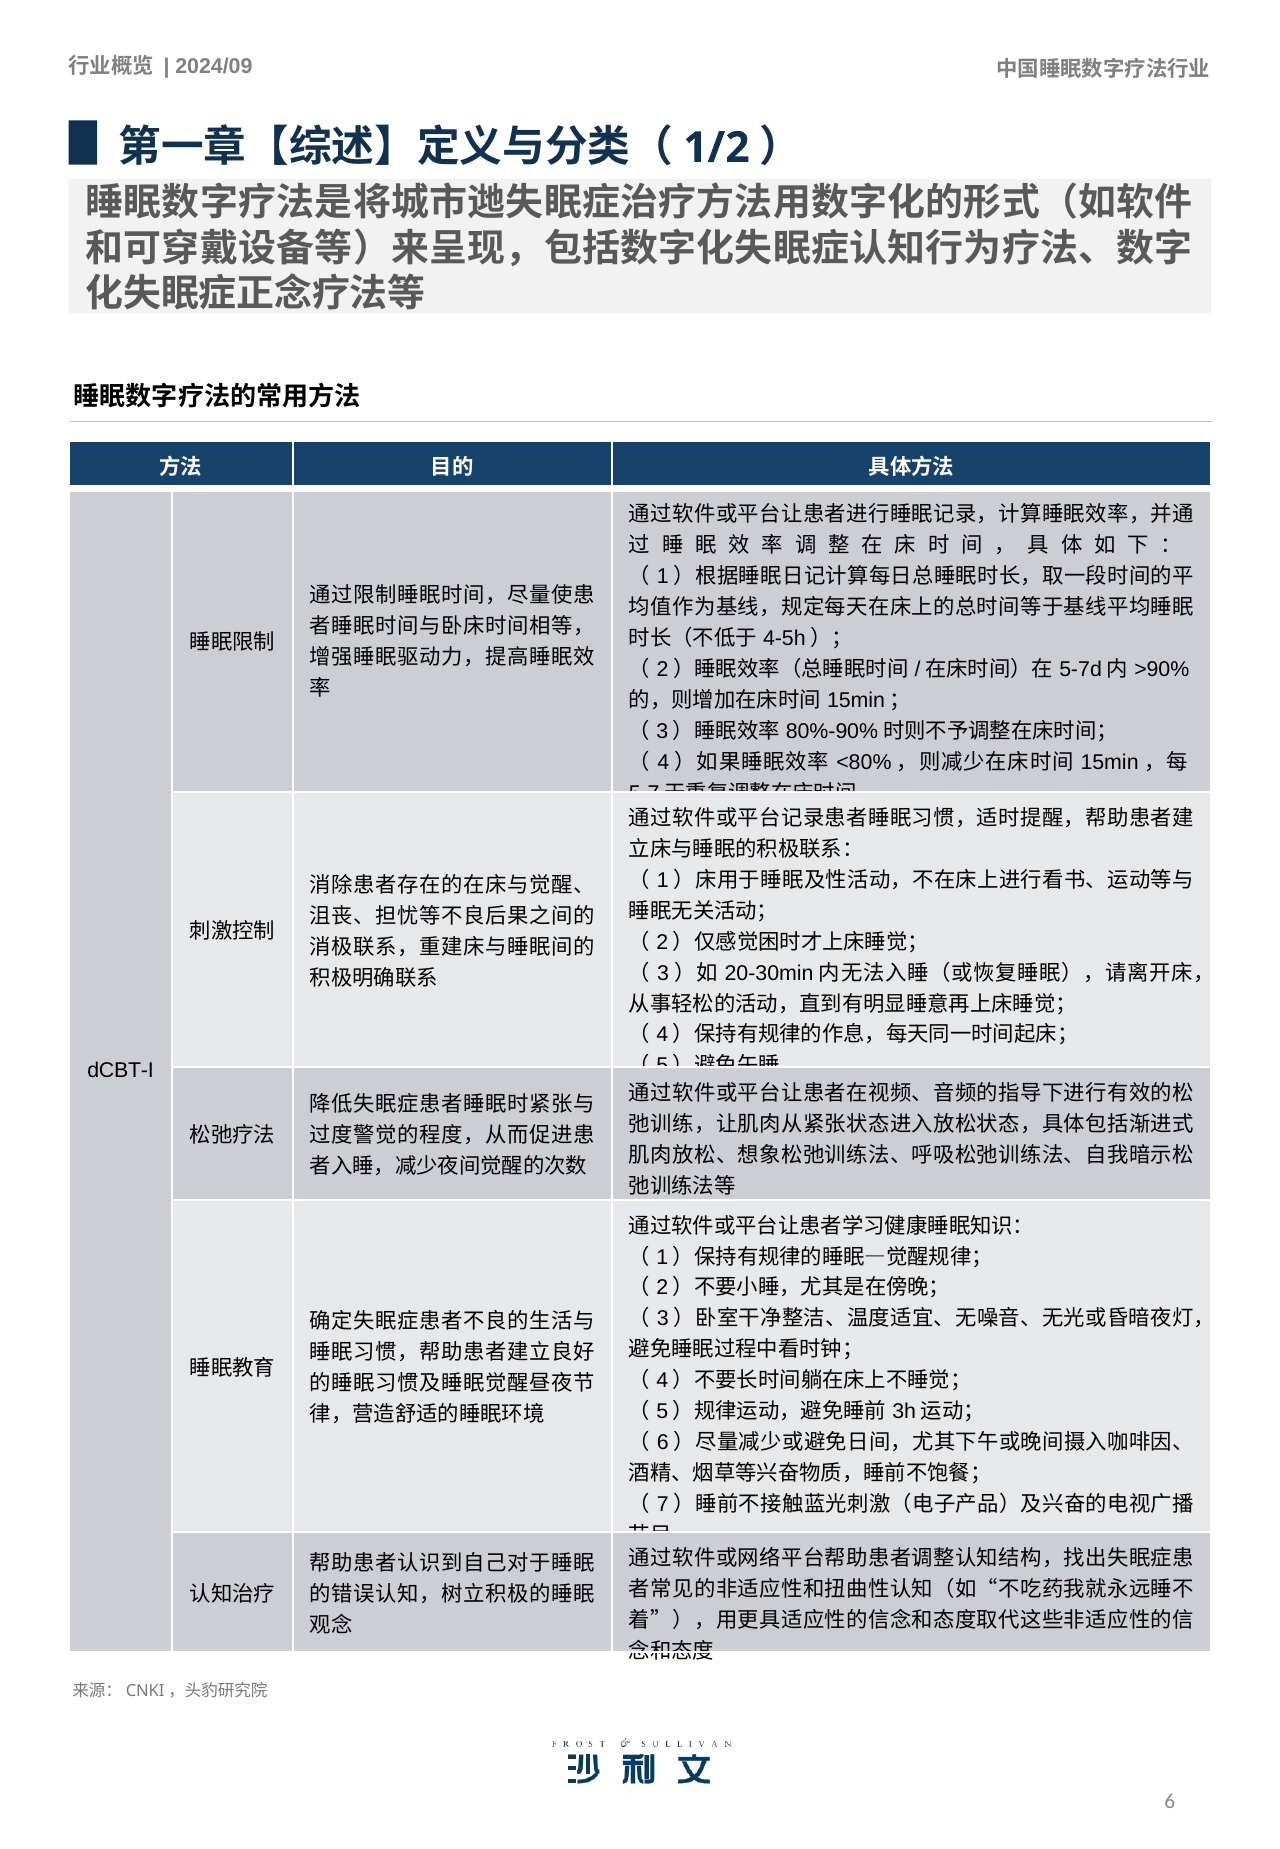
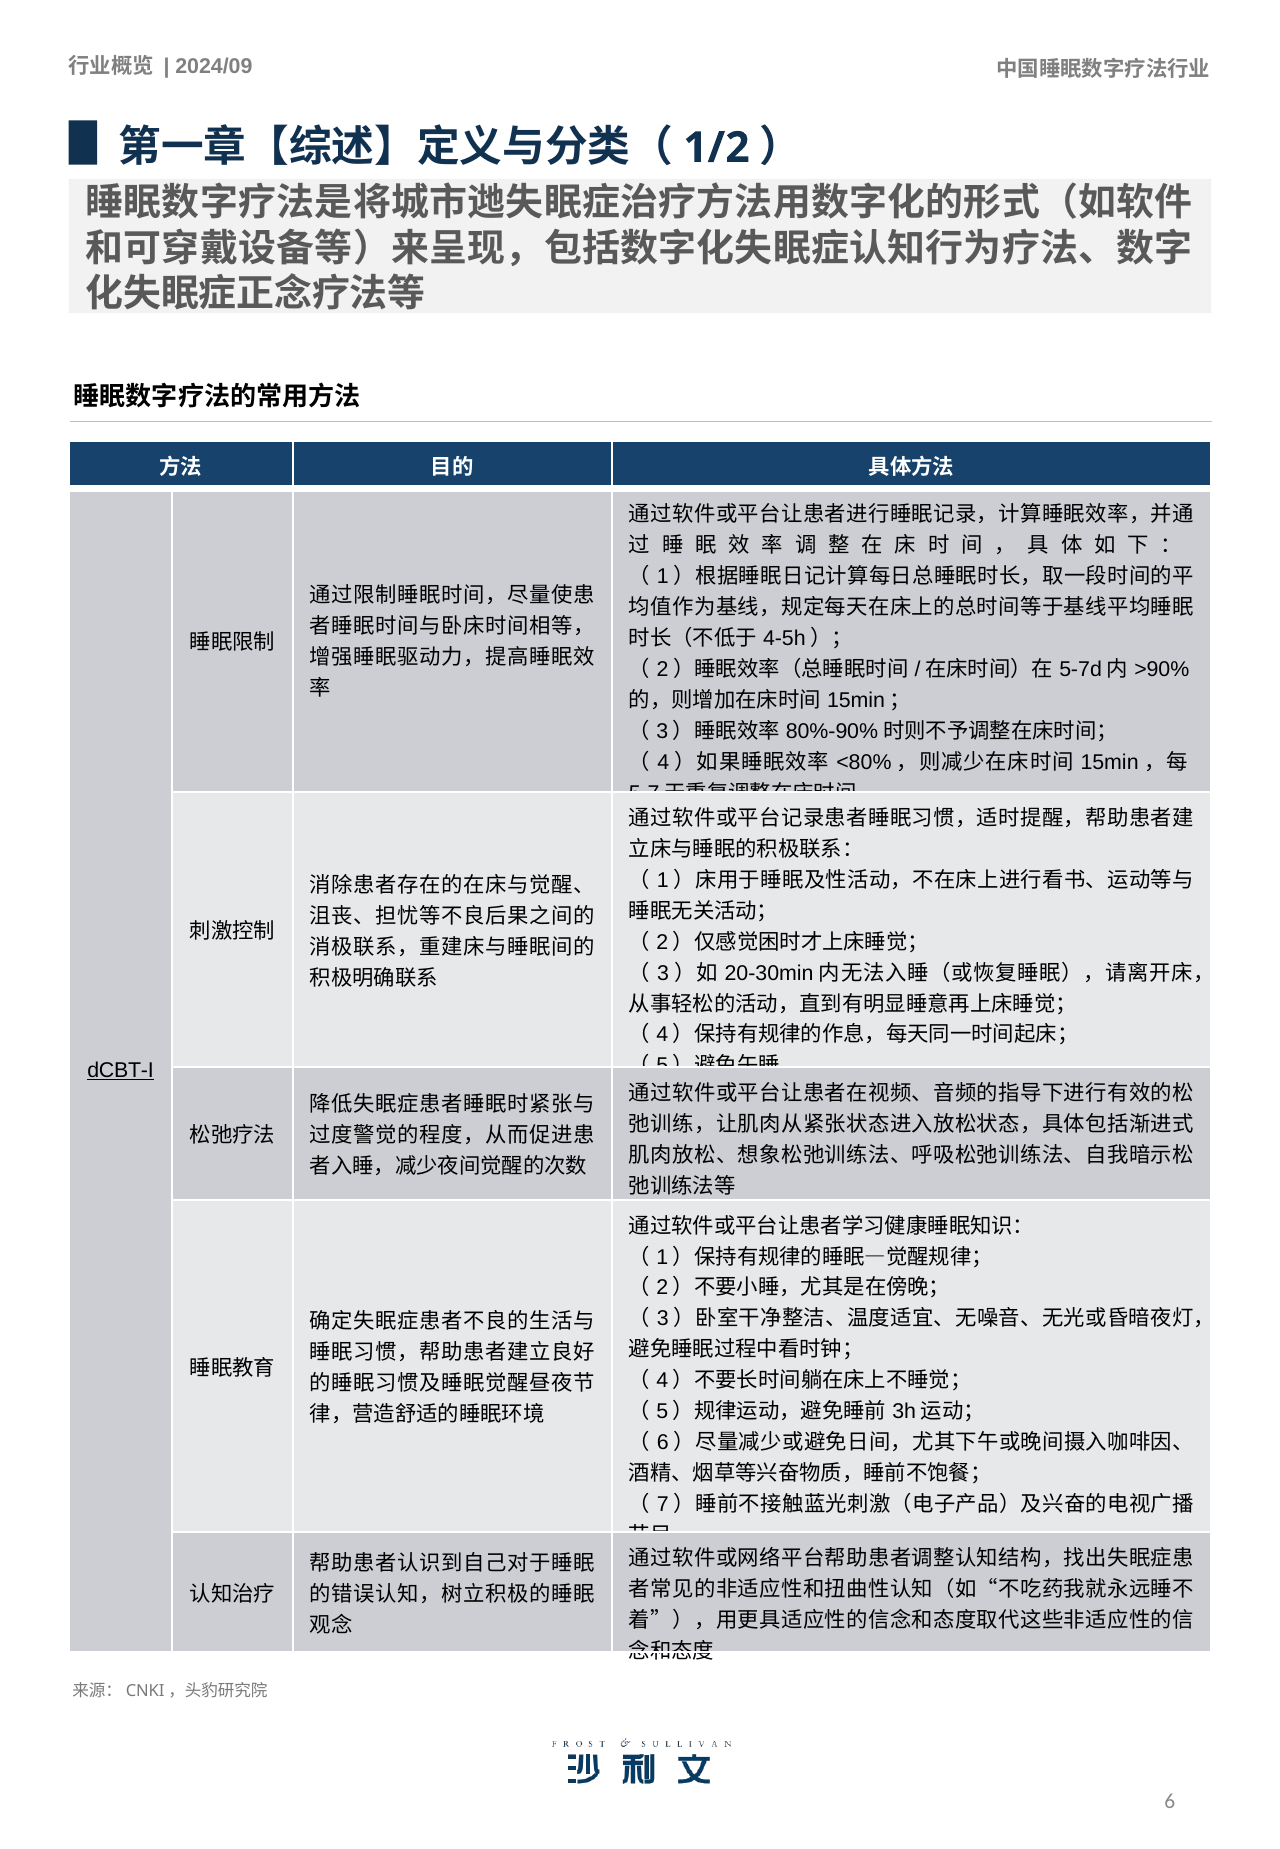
dCBT-I underline: none -> present
